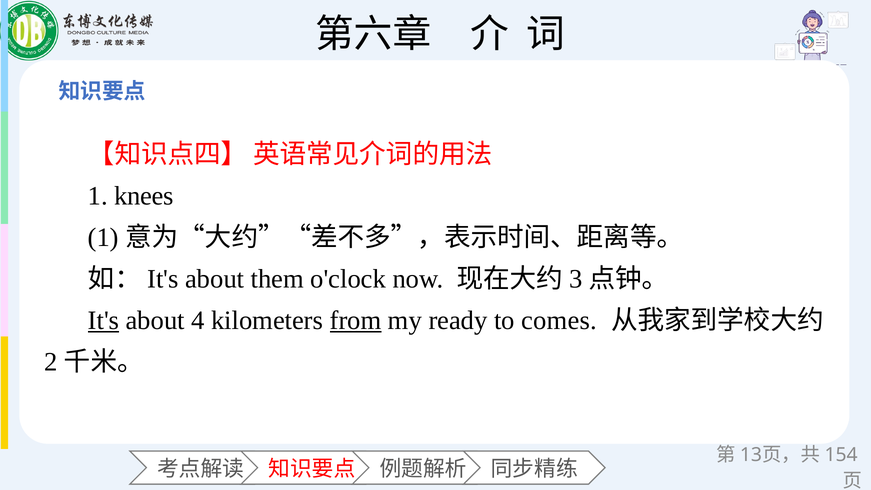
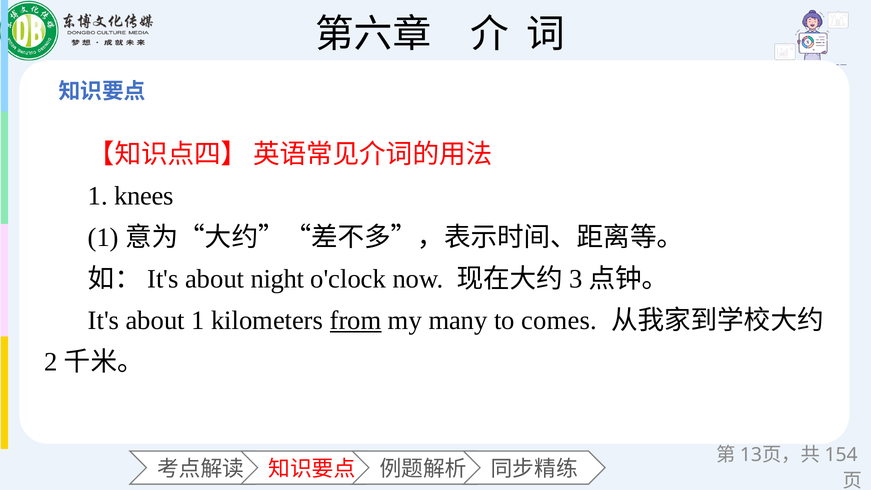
them: them -> night
It's underline: present -> none
about 4: 4 -> 1
ready: ready -> many
